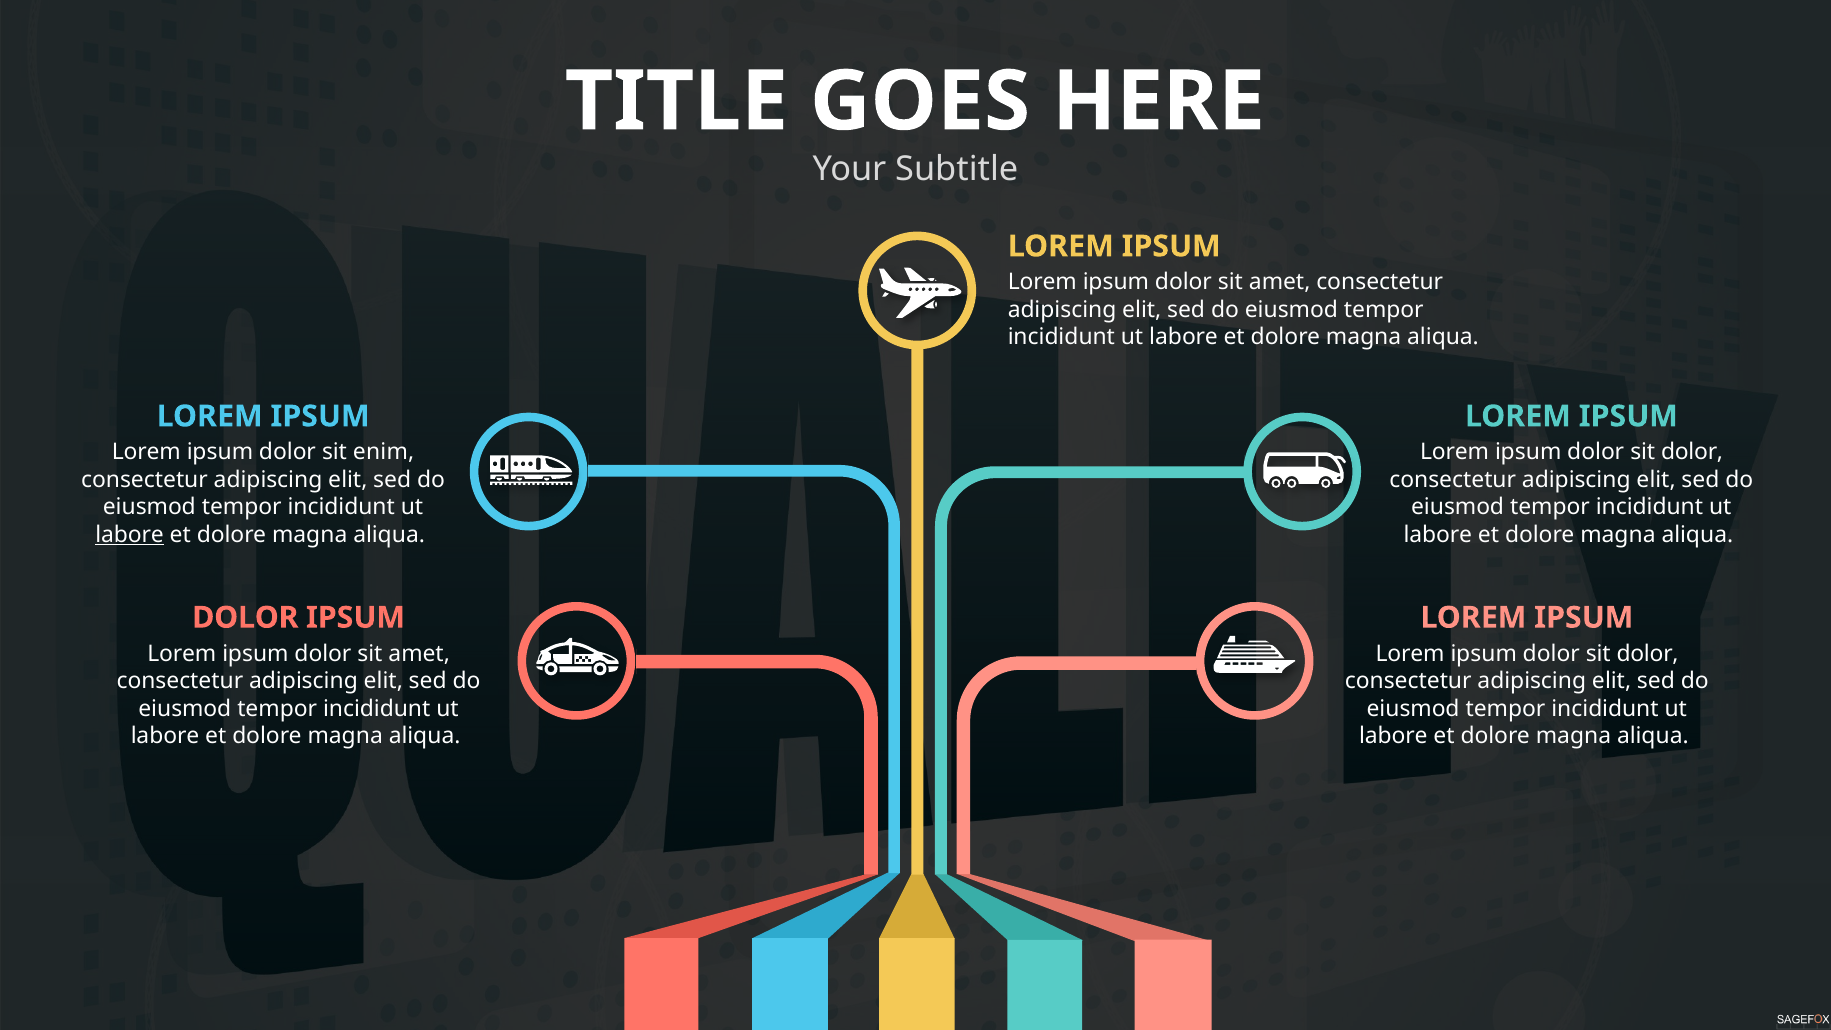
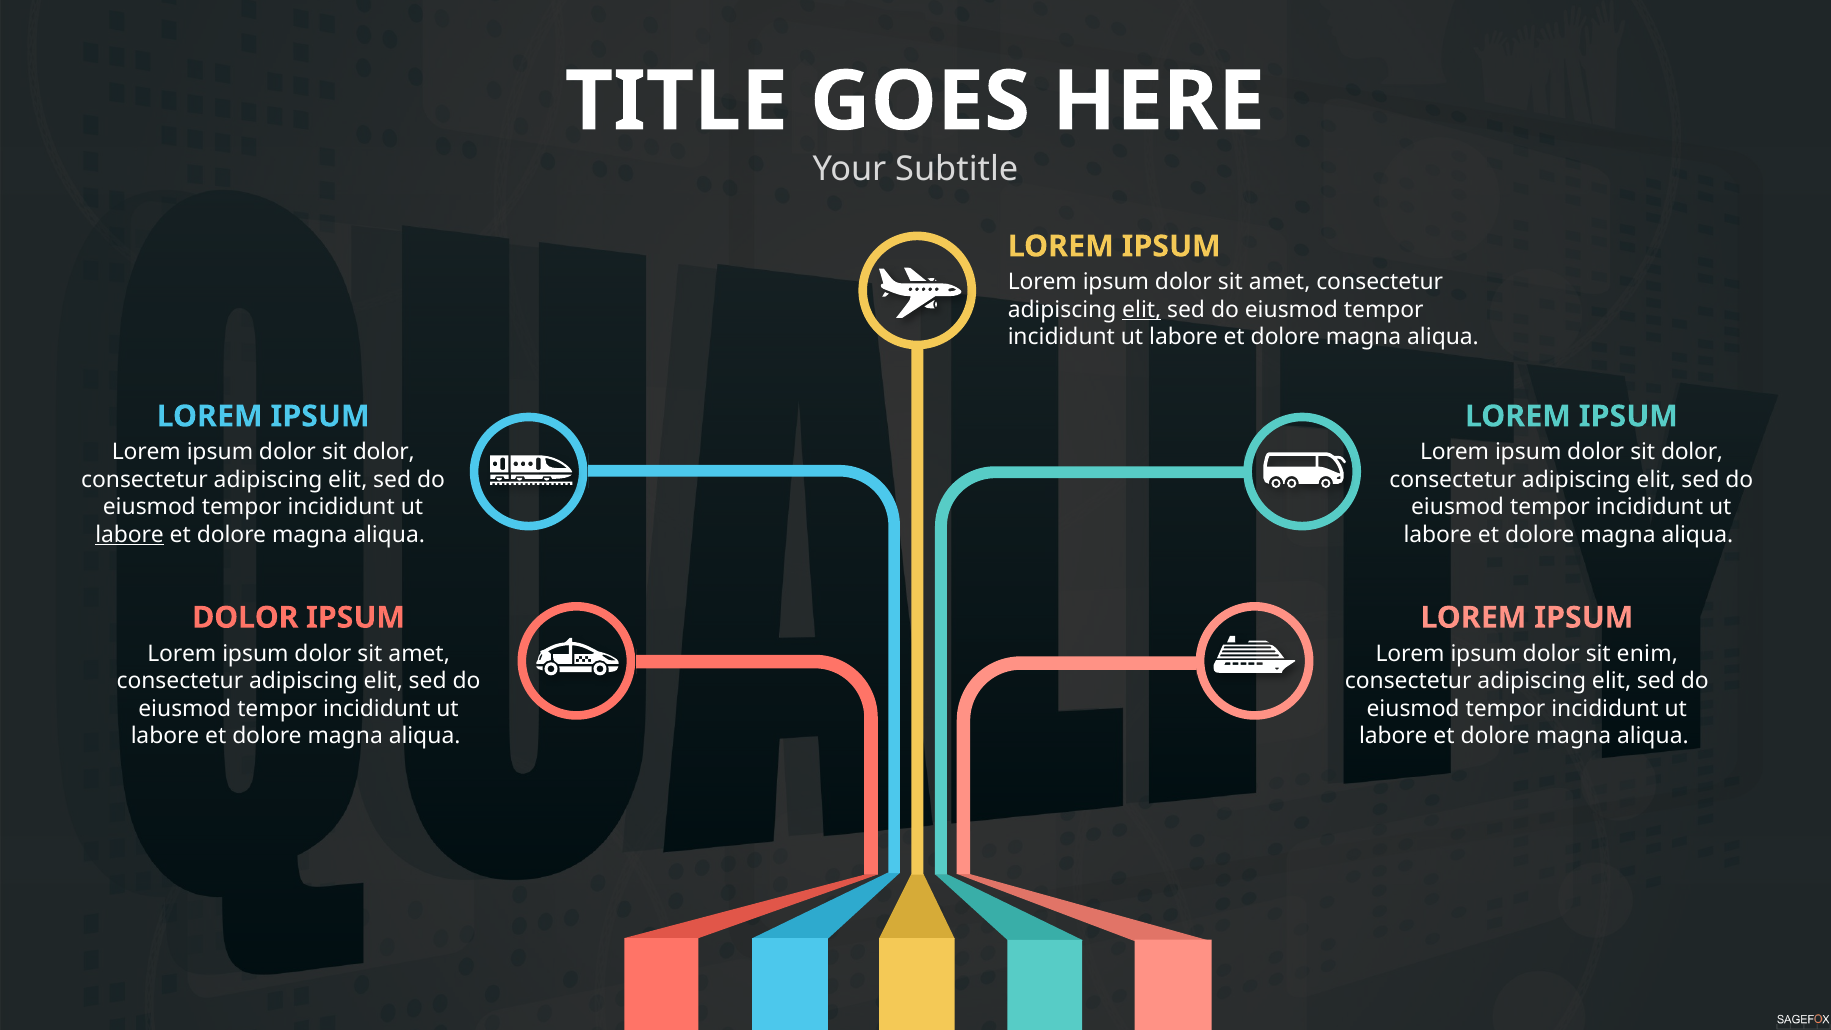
elit at (1142, 310) underline: none -> present
enim at (384, 452): enim -> dolor
dolor at (1648, 654): dolor -> enim
